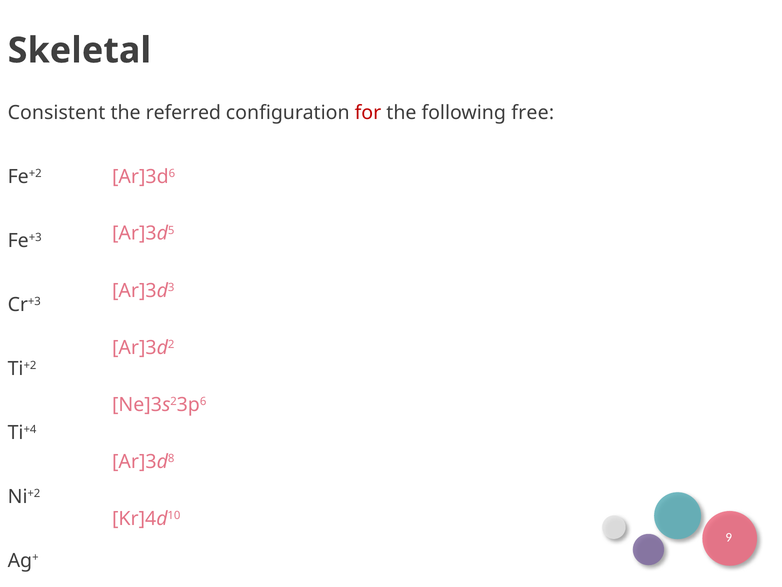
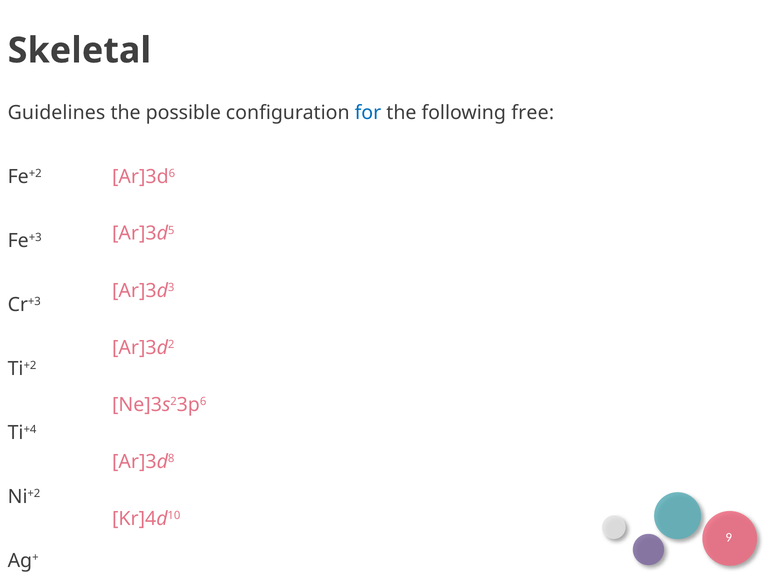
Consistent: Consistent -> Guidelines
referred: referred -> possible
for colour: red -> blue
